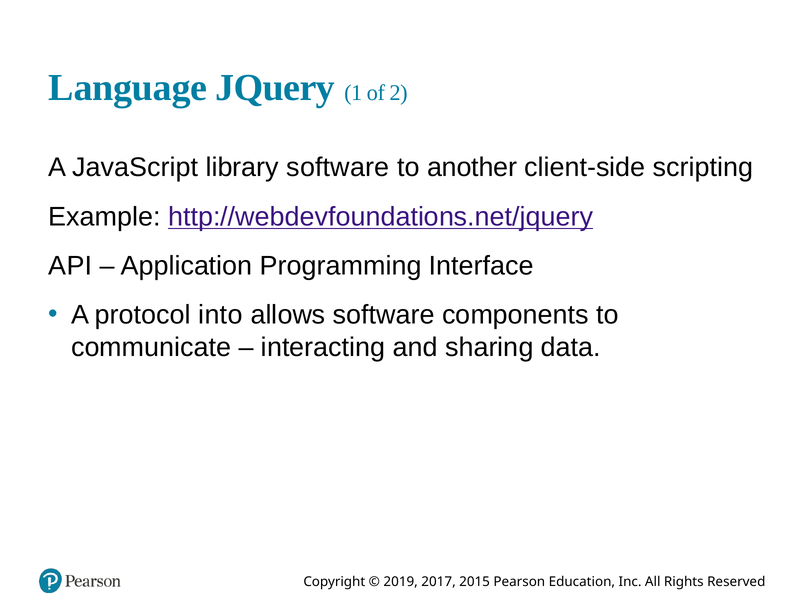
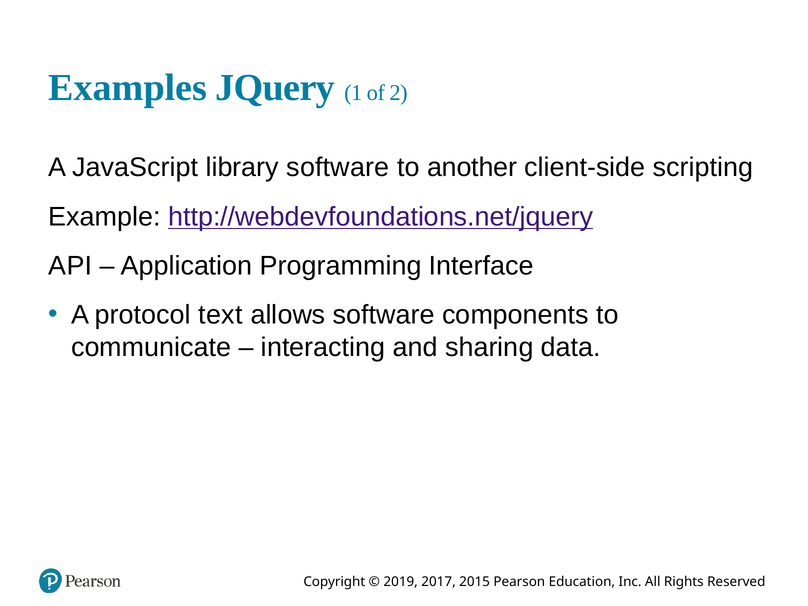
Language: Language -> Examples
into: into -> text
